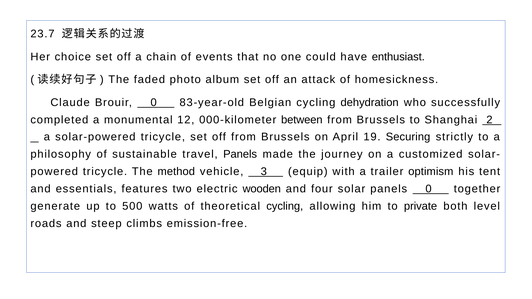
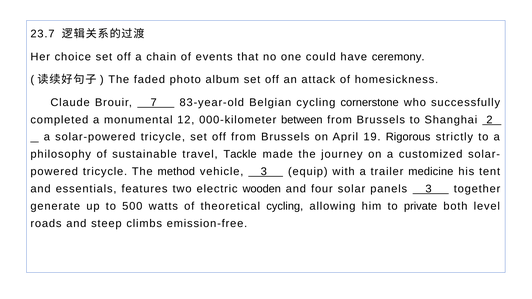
enthusiast: enthusiast -> ceremony
Brouir 0: 0 -> 7
dehydration: dehydration -> cornerstone
Securing: Securing -> Rigorous
travel Panels: Panels -> Tackle
optimism: optimism -> medicine
panels 0: 0 -> 3
